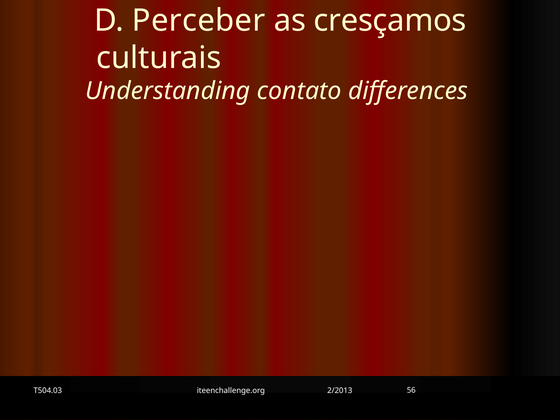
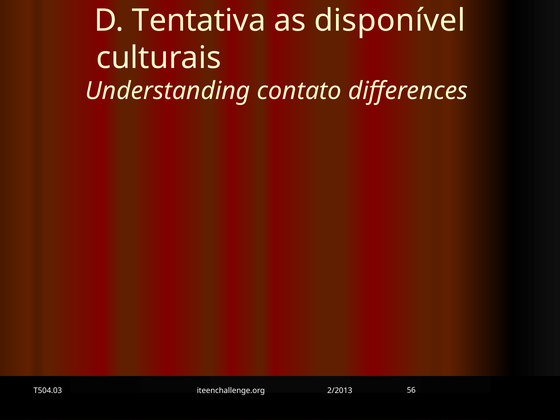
Perceber: Perceber -> Tentativa
cresçamos: cresçamos -> disponível
